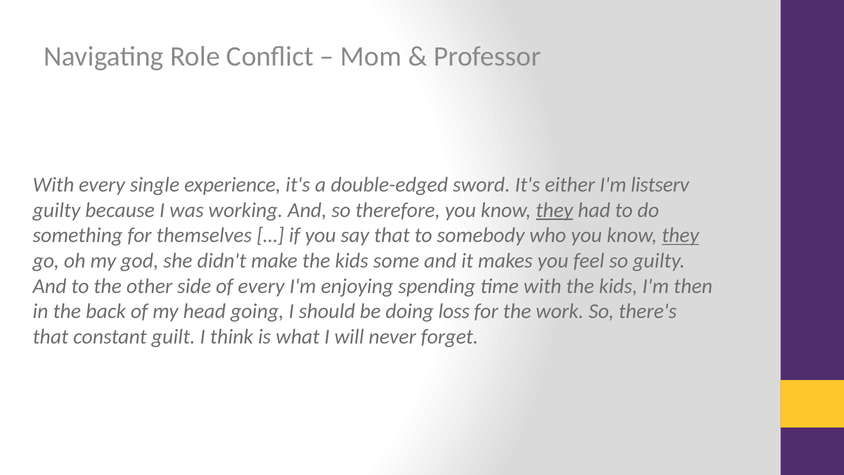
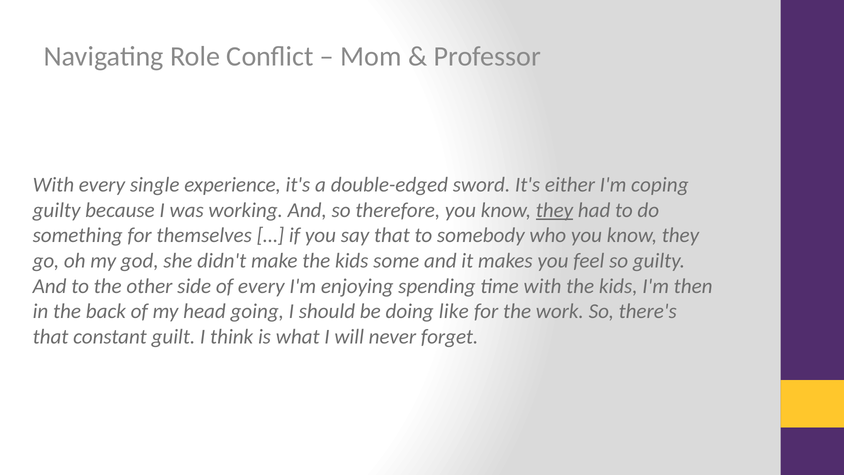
listserv: listserv -> coping
they at (680, 235) underline: present -> none
loss: loss -> like
